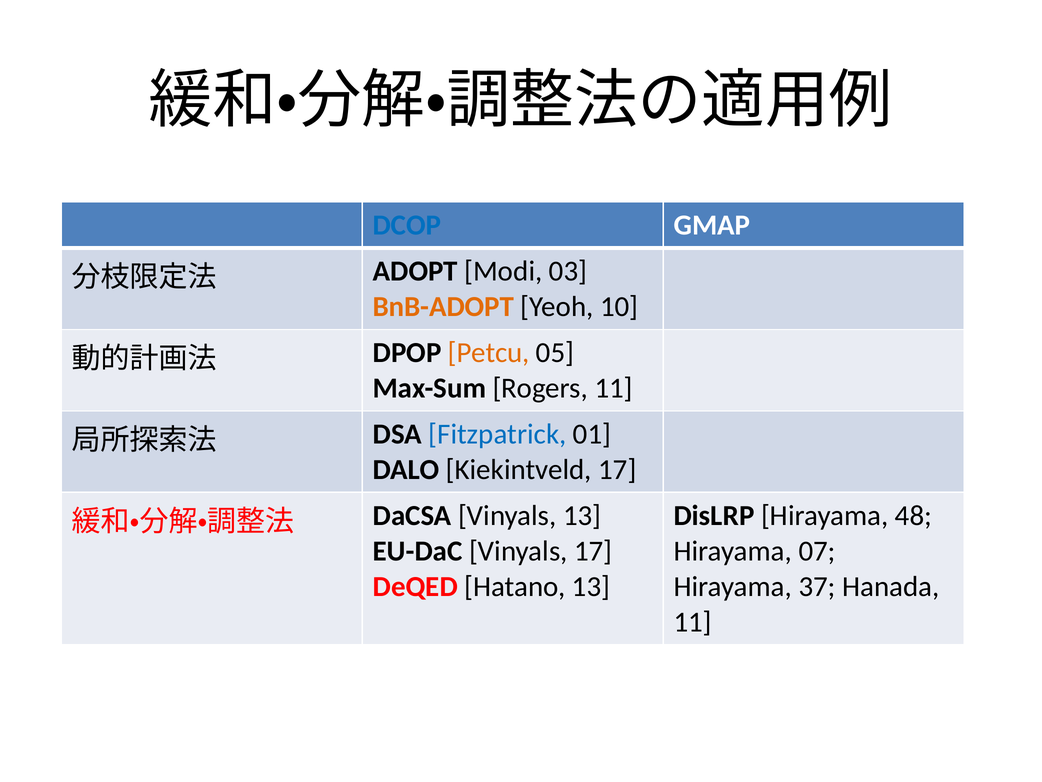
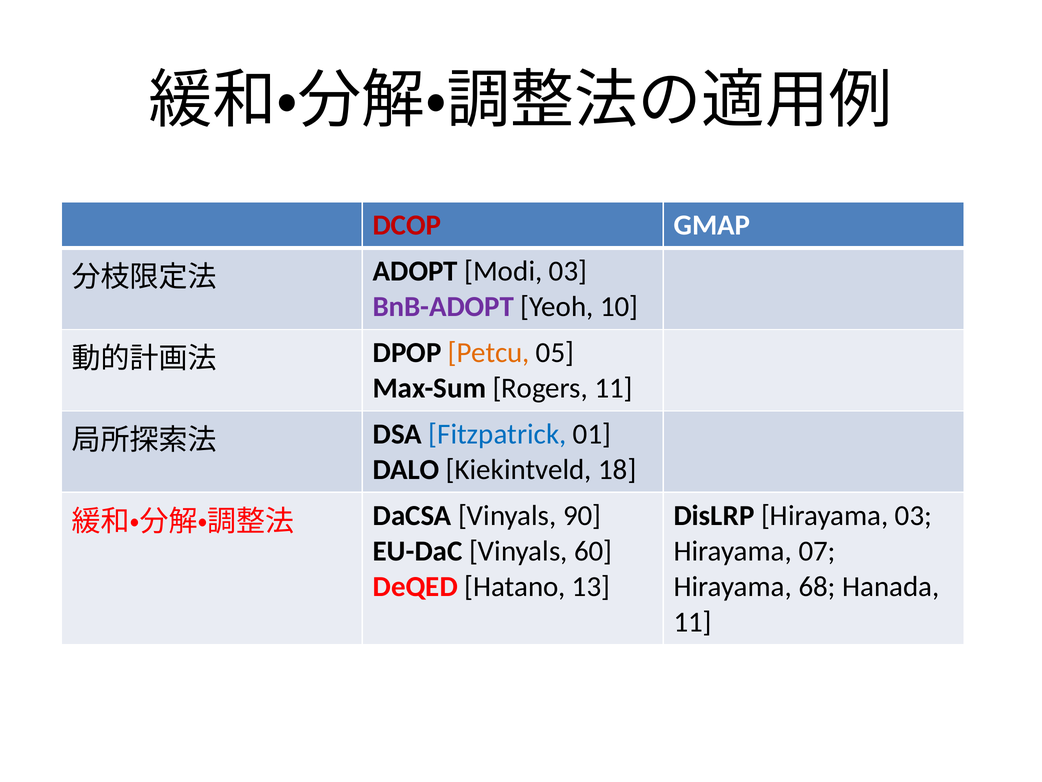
DCOP colour: blue -> red
BnB-ADOPT colour: orange -> purple
Kiekintveld 17: 17 -> 18
Hirayama 48: 48 -> 03
Vinyals 13: 13 -> 90
Vinyals 17: 17 -> 60
37: 37 -> 68
